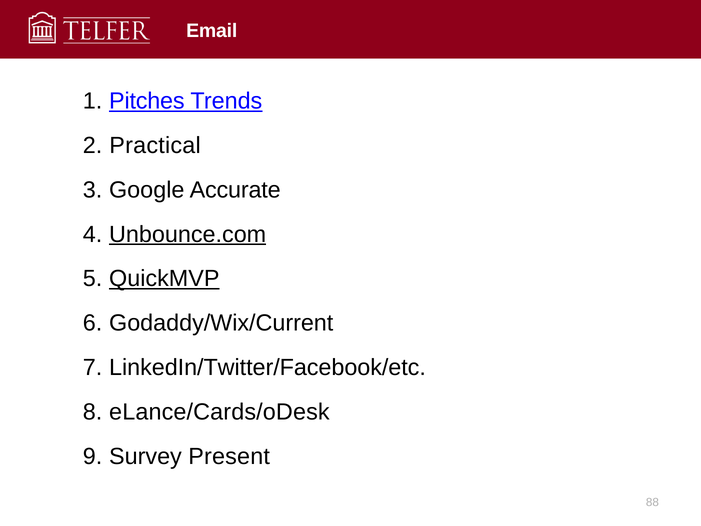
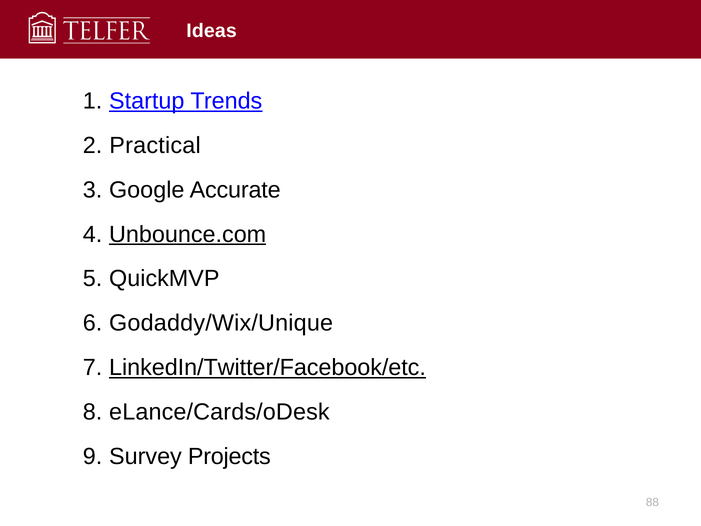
Email: Email -> Ideas
Pitches: Pitches -> Startup
QuickMVP underline: present -> none
Godaddy/Wix/Current: Godaddy/Wix/Current -> Godaddy/Wix/Unique
LinkedIn/Twitter/Facebook/etc underline: none -> present
Present: Present -> Projects
